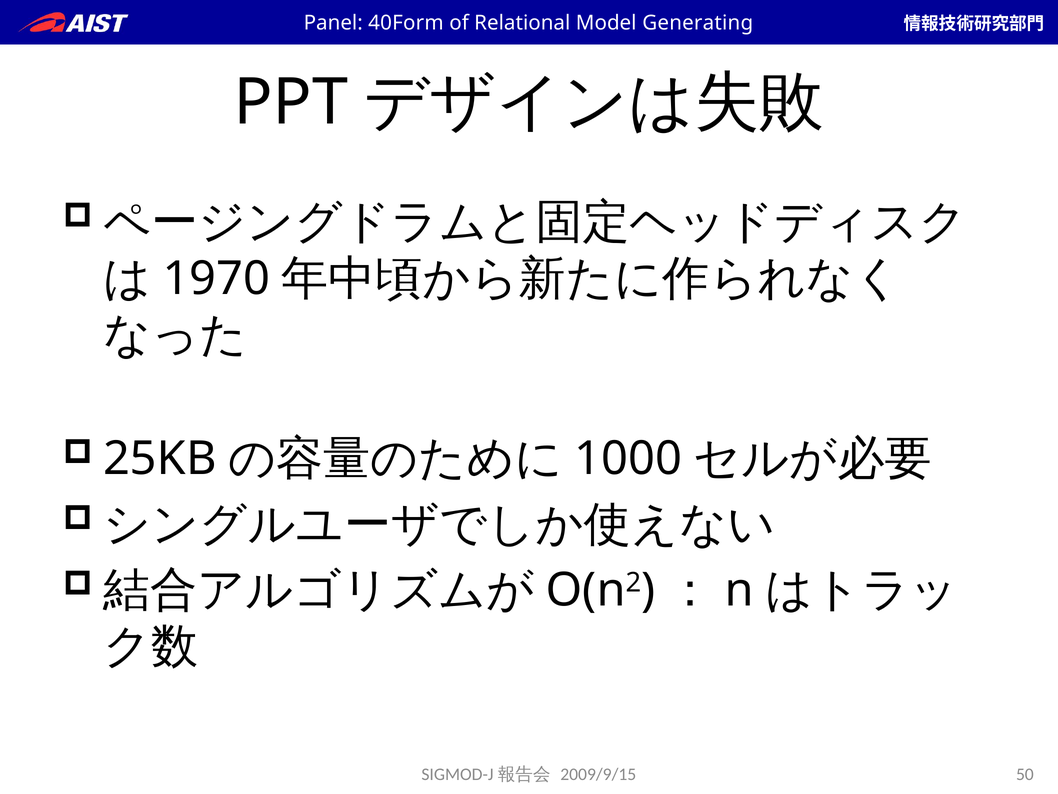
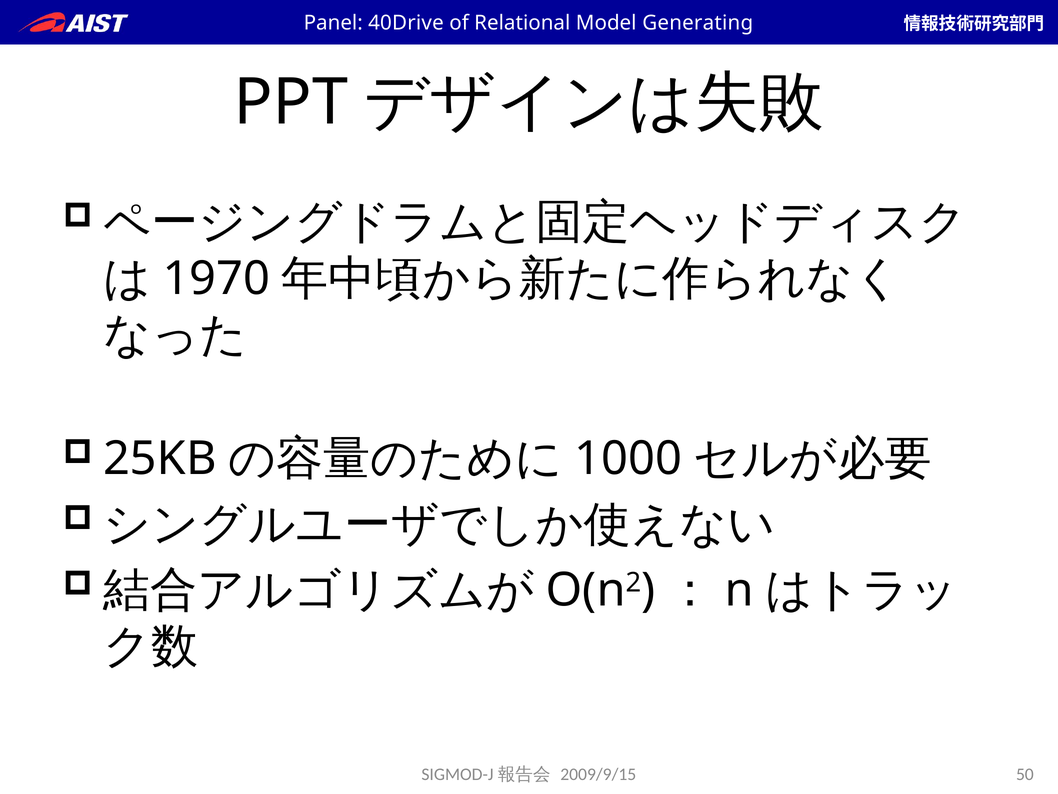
40Form: 40Form -> 40Drive
